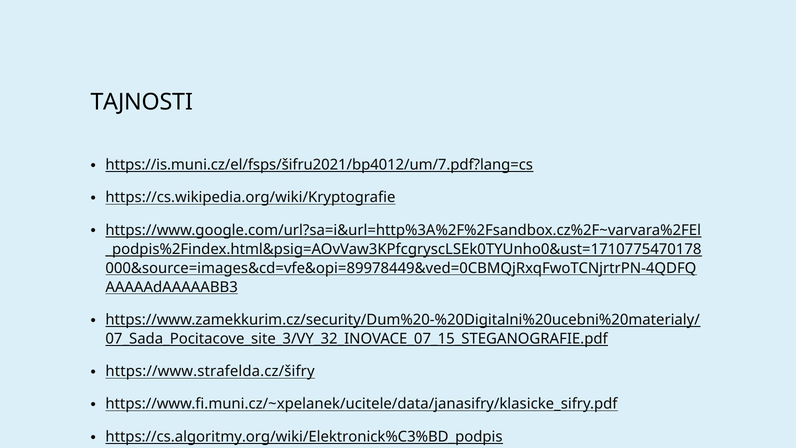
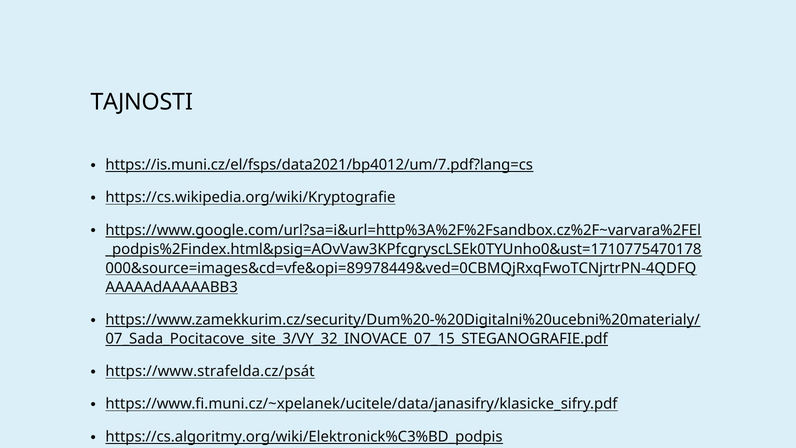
https://is.muni.cz/el/fsps/šifru2021/bp4012/um/7.pdf?lang=cs: https://is.muni.cz/el/fsps/šifru2021/bp4012/um/7.pdf?lang=cs -> https://is.muni.cz/el/fsps/data2021/bp4012/um/7.pdf?lang=cs
https://www.strafelda.cz/šifry: https://www.strafelda.cz/šifry -> https://www.strafelda.cz/psát
